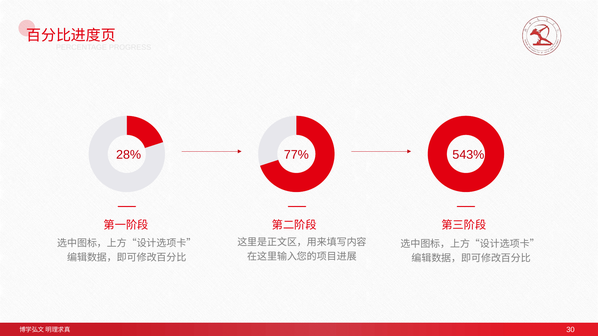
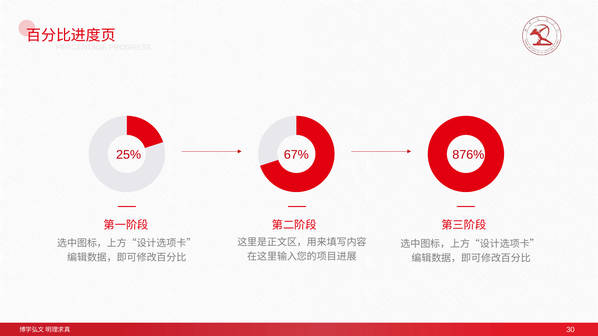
28%: 28% -> 25%
77%: 77% -> 67%
543%: 543% -> 876%
